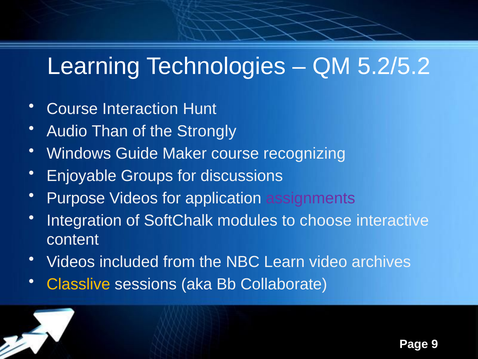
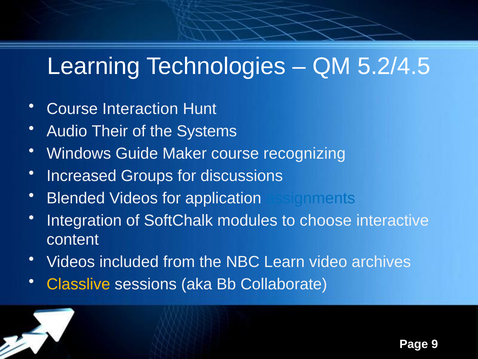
5.2/5.2: 5.2/5.2 -> 5.2/4.5
Than: Than -> Their
Strongly: Strongly -> Systems
Enjoyable: Enjoyable -> Increased
Purpose: Purpose -> Blended
assignments colour: purple -> blue
